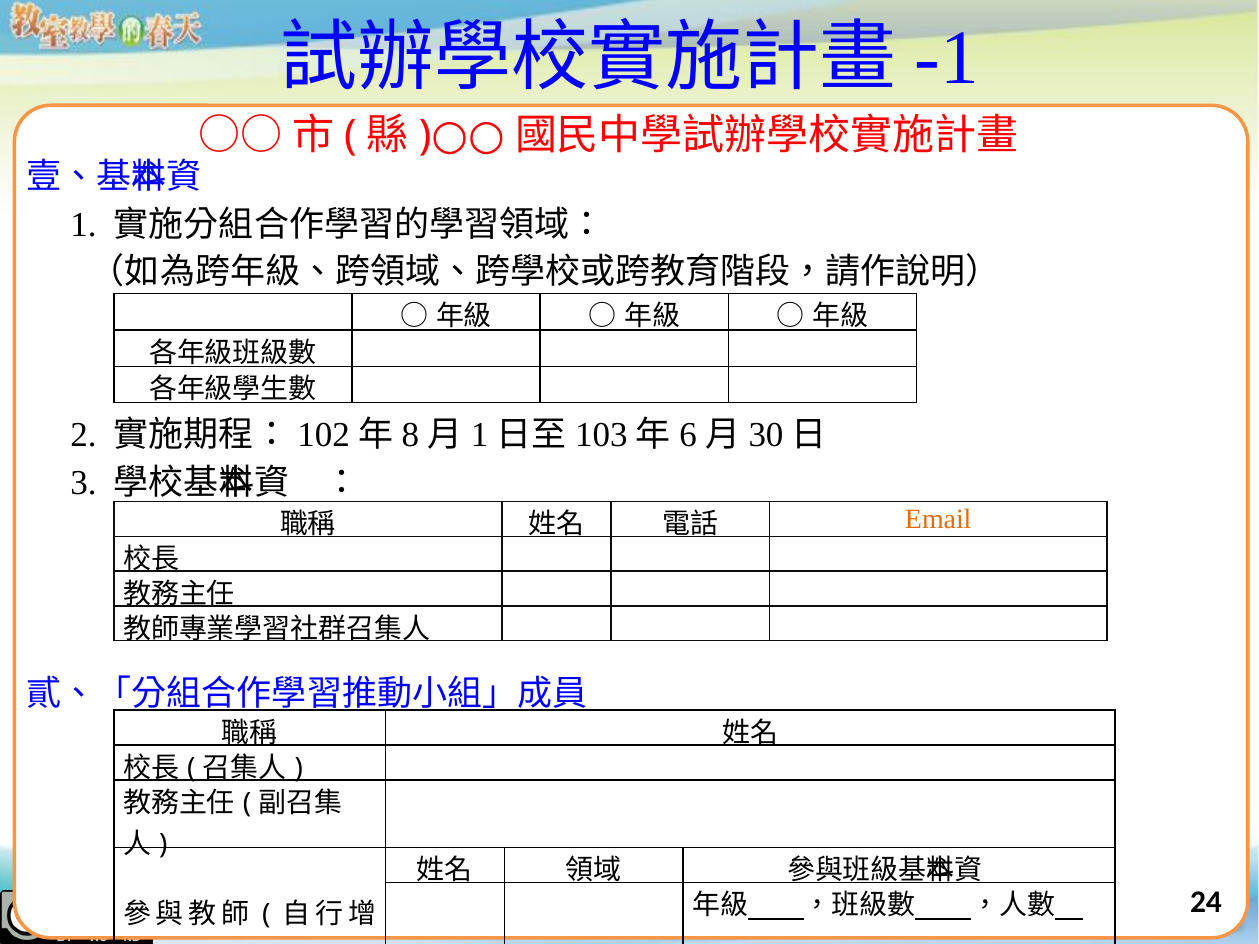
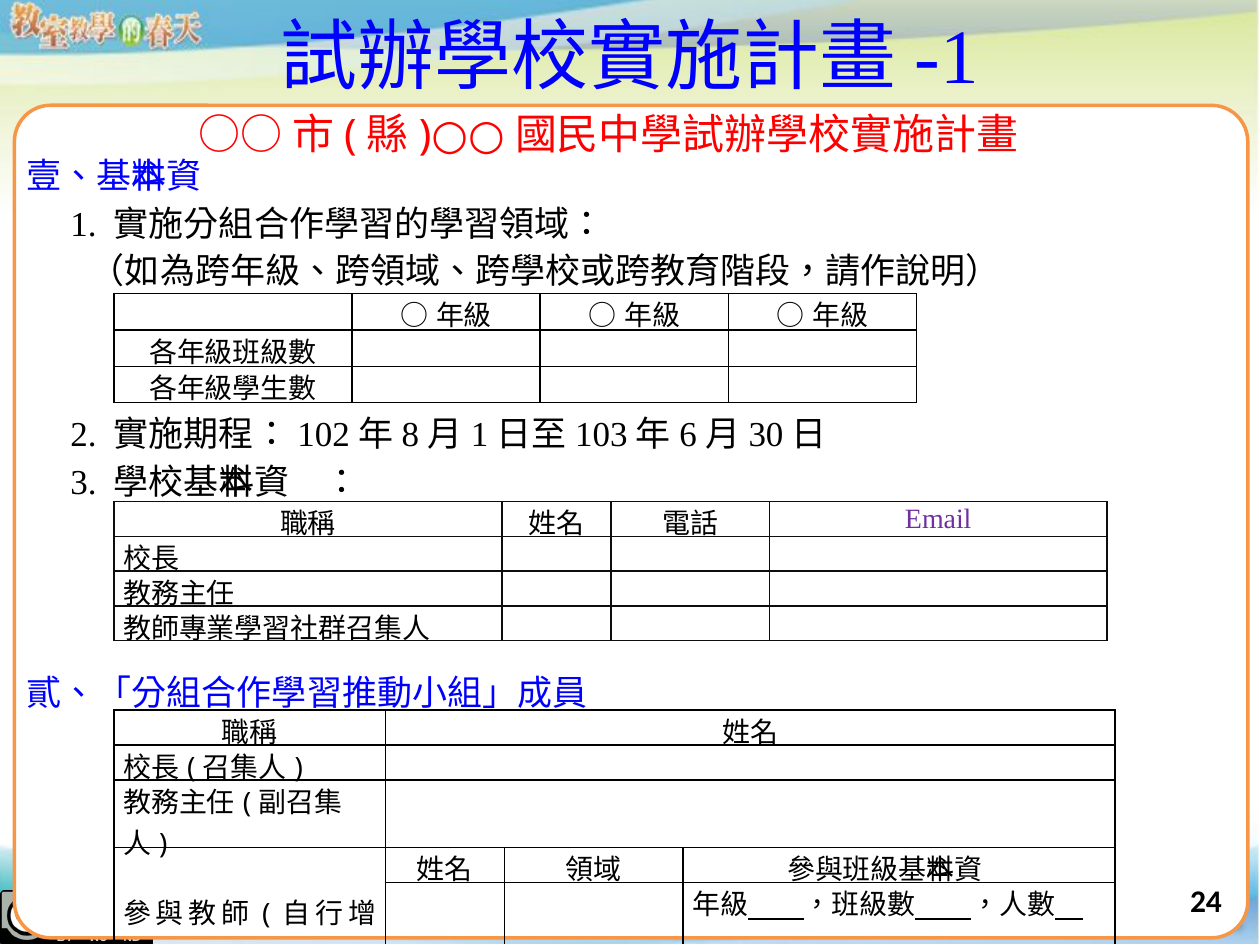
Email colour: orange -> purple
